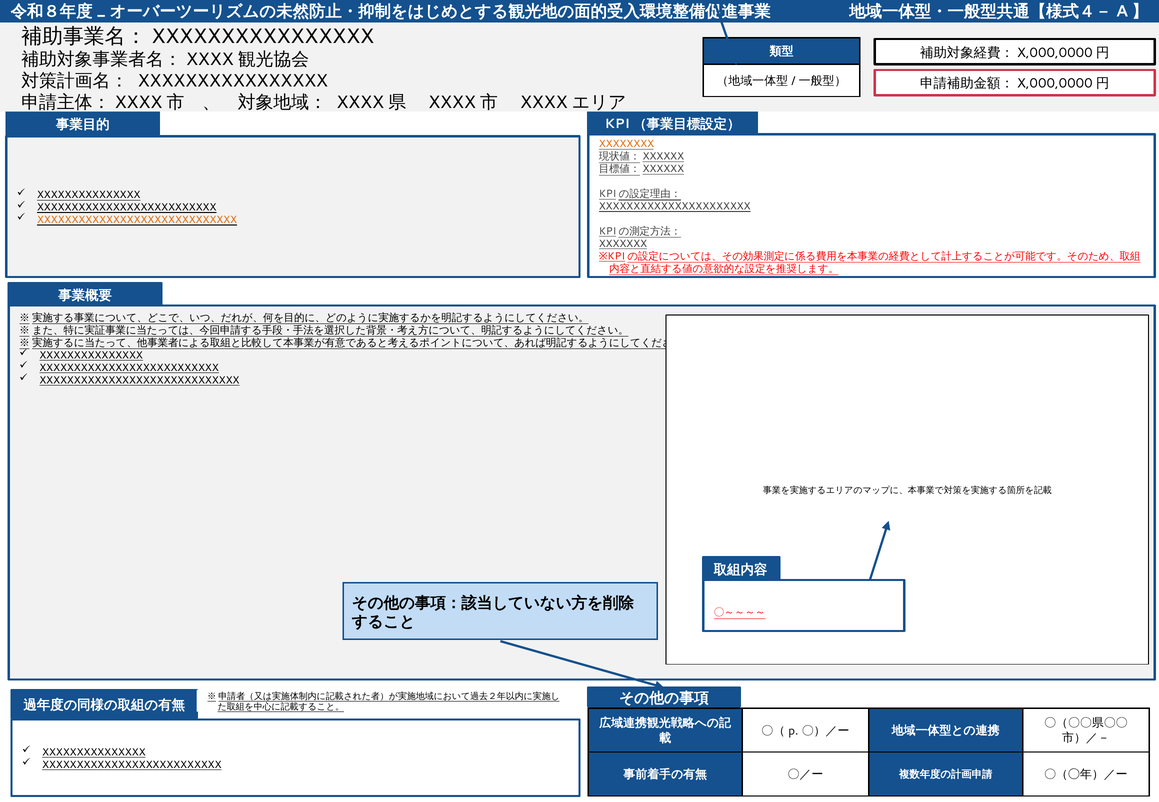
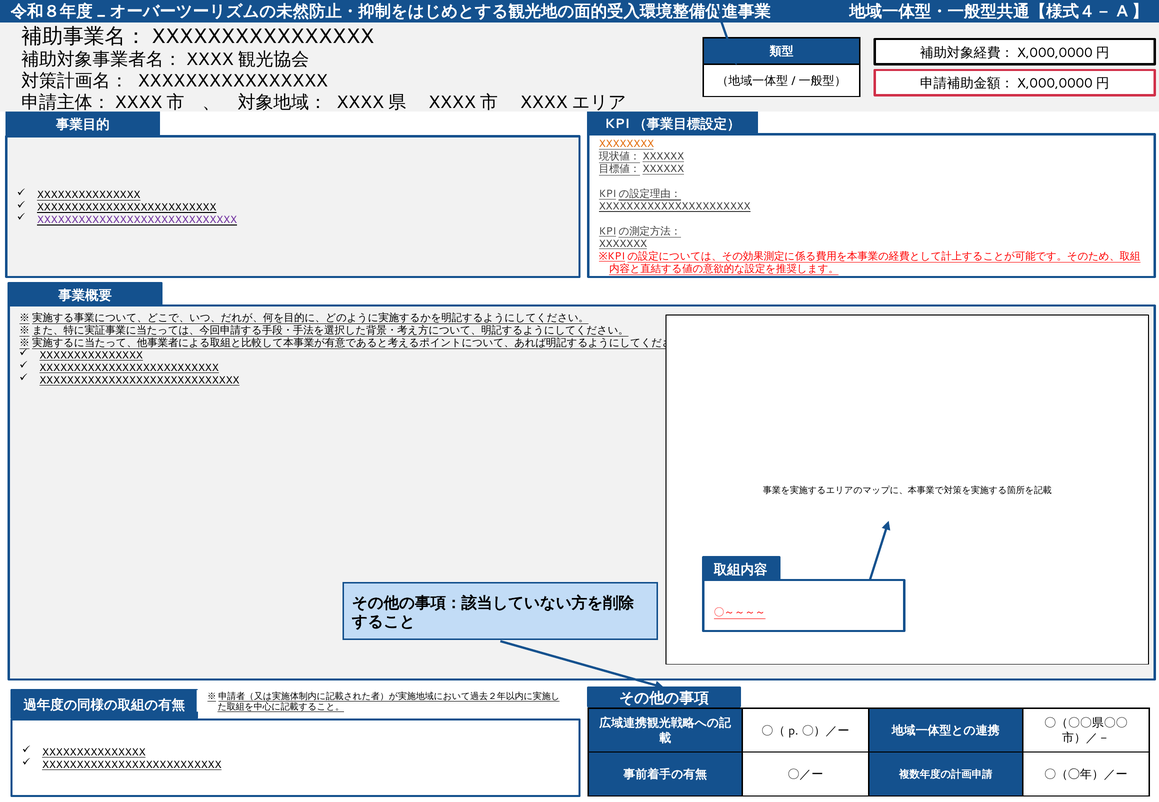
XXXXXXXXXXXXXXXXXXXXXXXXXXXXX at (137, 220) colour: orange -> purple
